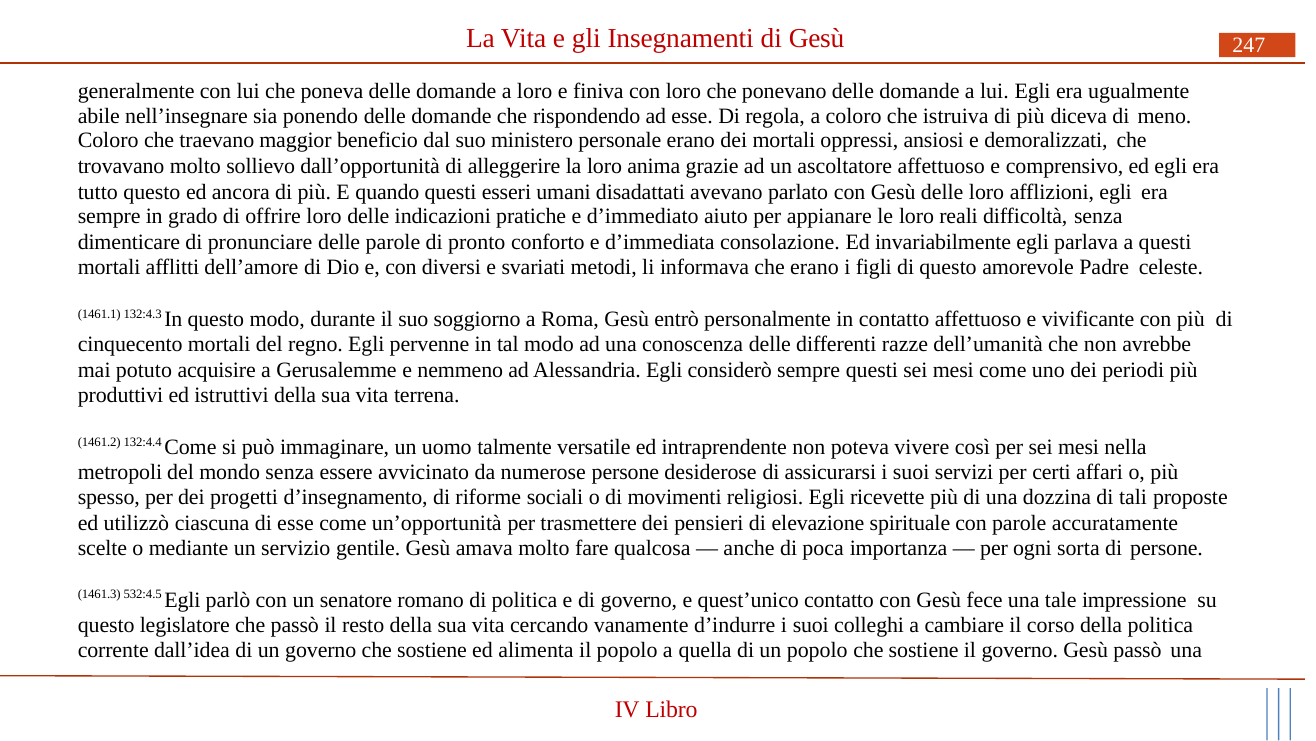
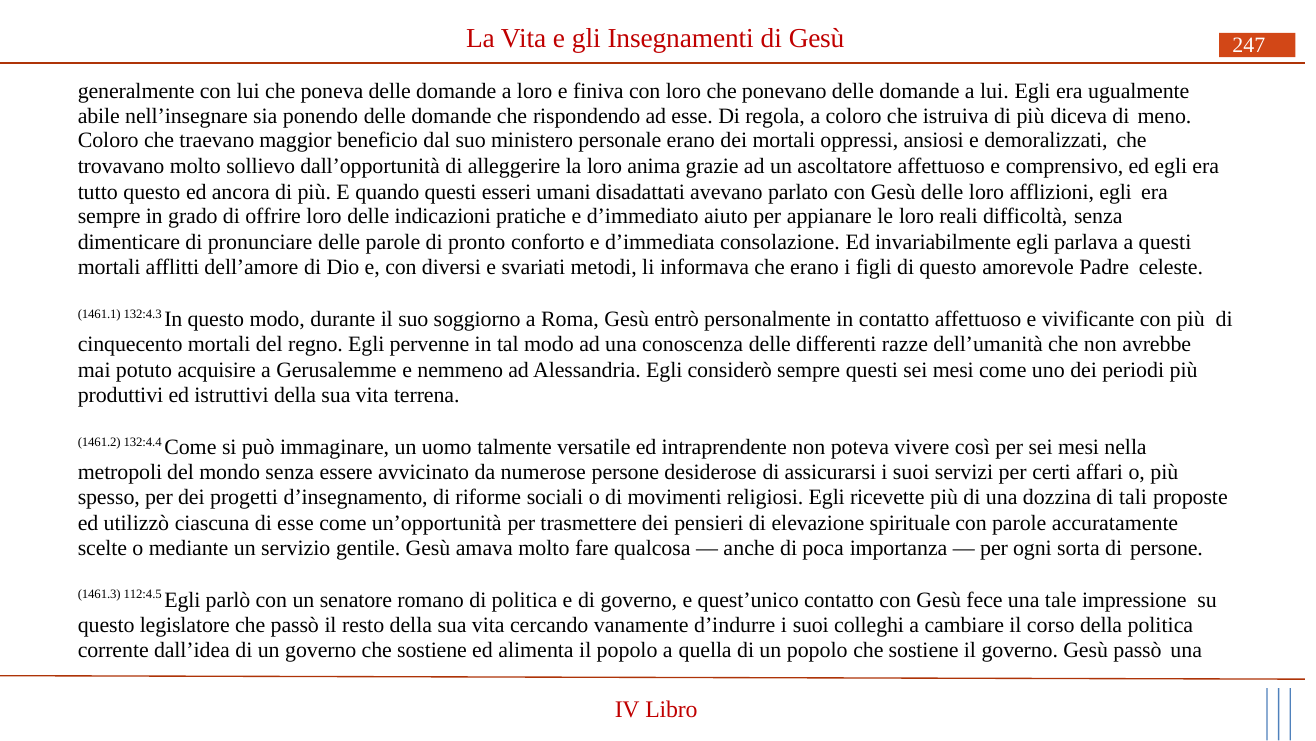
532:4.5: 532:4.5 -> 112:4.5
